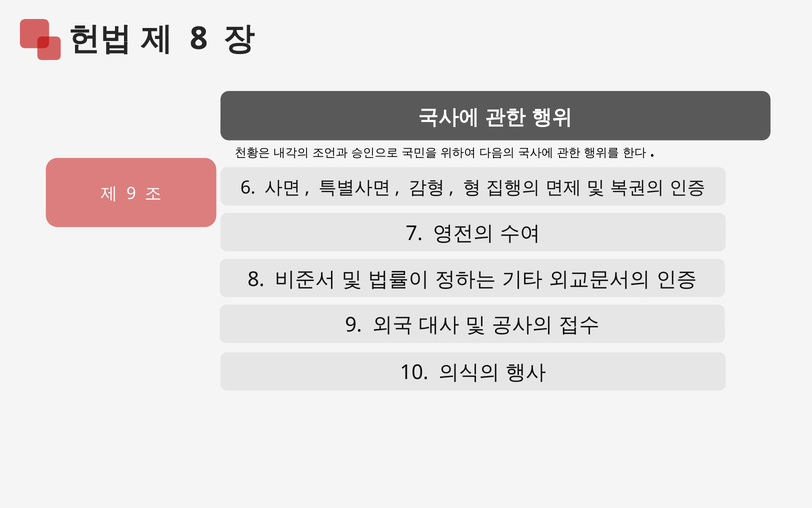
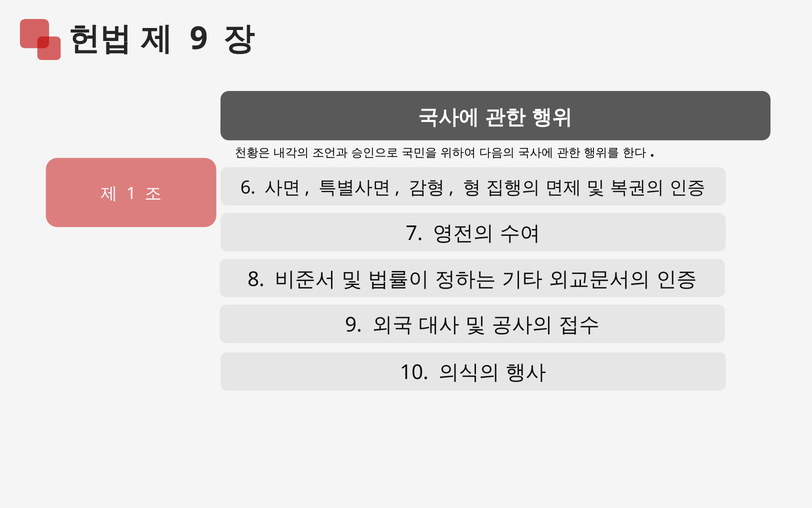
8 at (199, 39): 8 -> 9
9 at (131, 193): 9 -> 1
